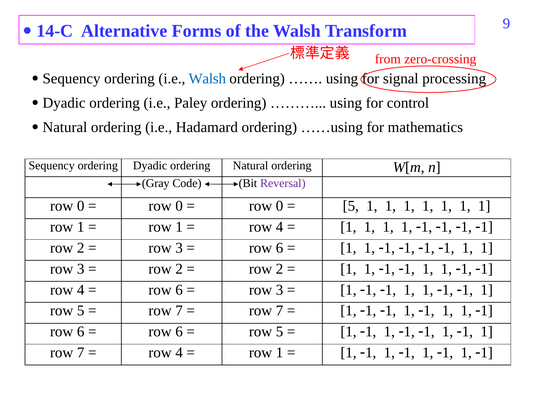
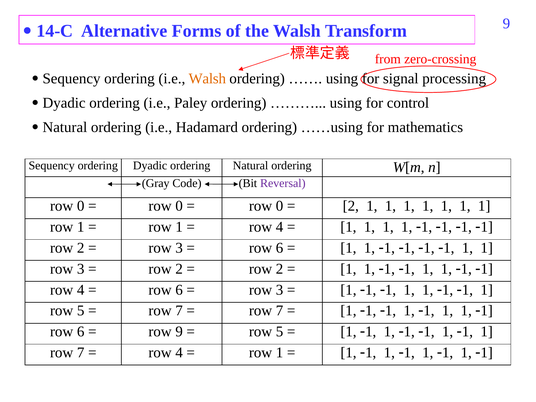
Walsh at (207, 79) colour: blue -> orange
5 at (351, 206): 5 -> 2
6 at (179, 332): 6 -> 9
